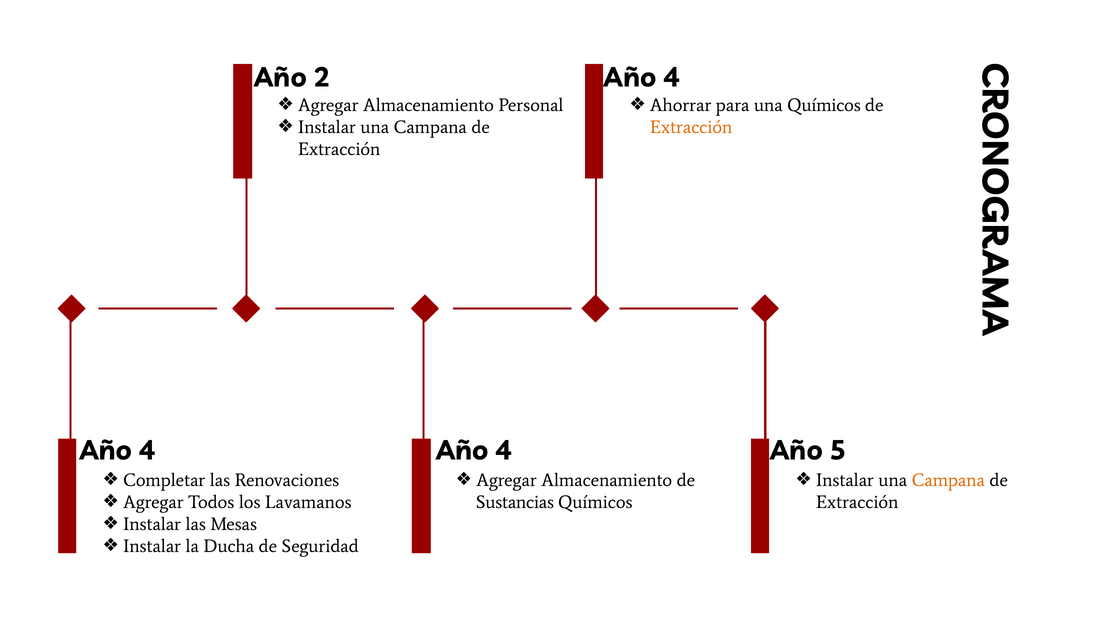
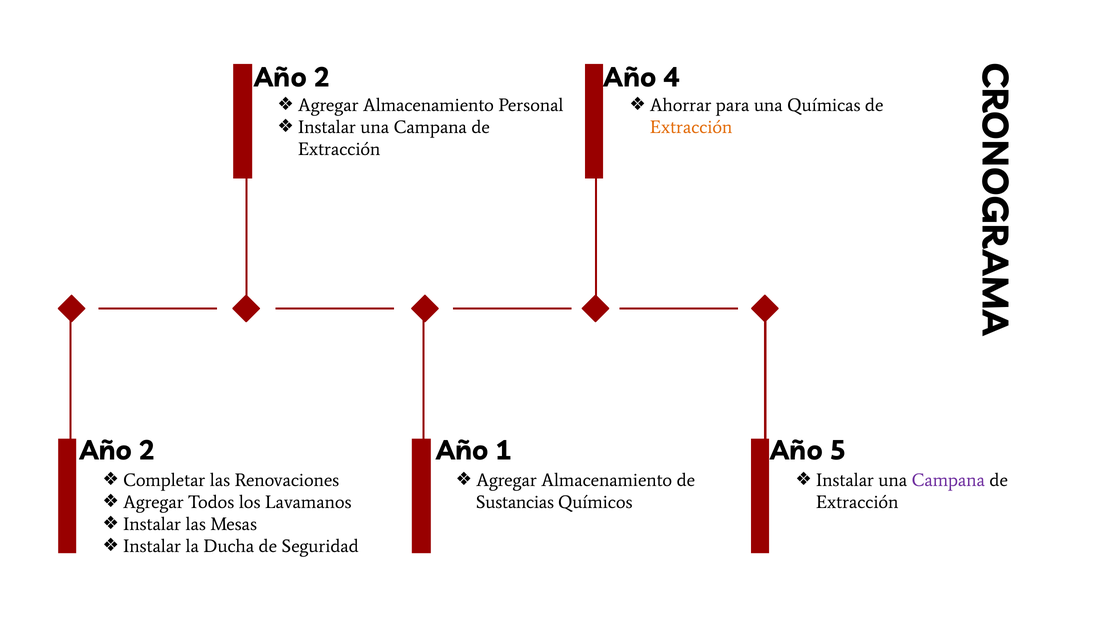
una Químicos: Químicos -> Químicas
4 at (147, 451): 4 -> 2
4 at (504, 451): 4 -> 1
Campana at (948, 480) colour: orange -> purple
